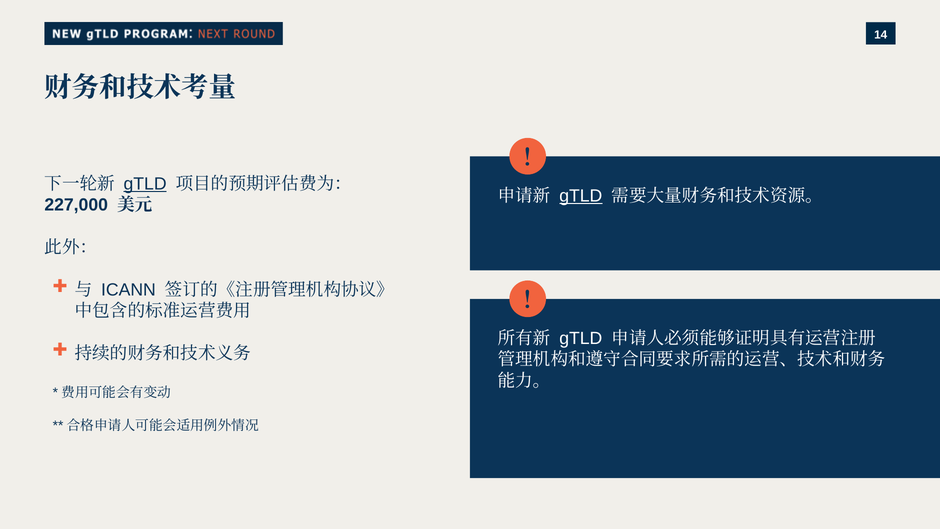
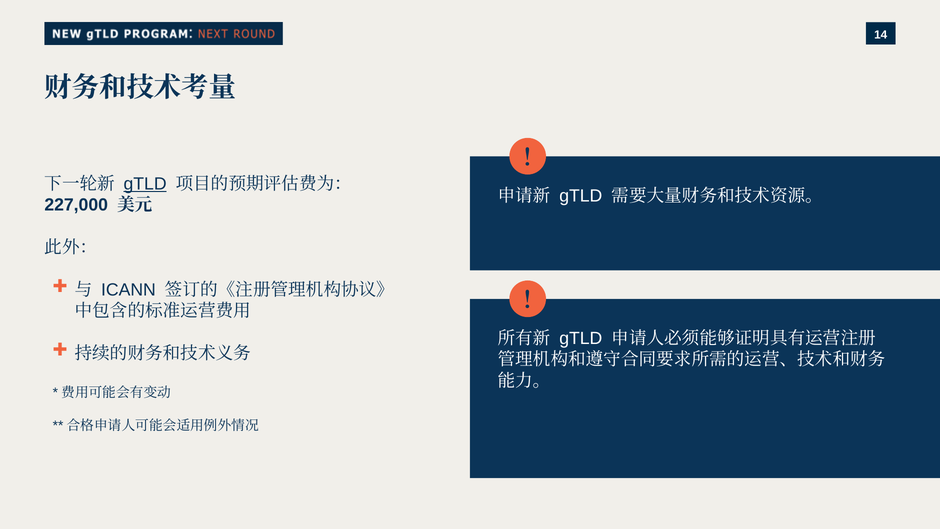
gTLD at (581, 196) underline: present -> none
